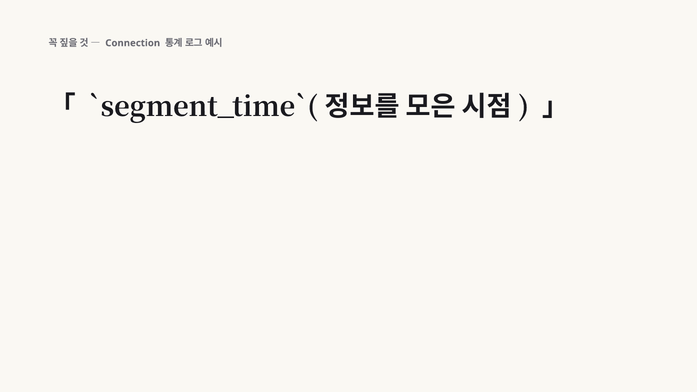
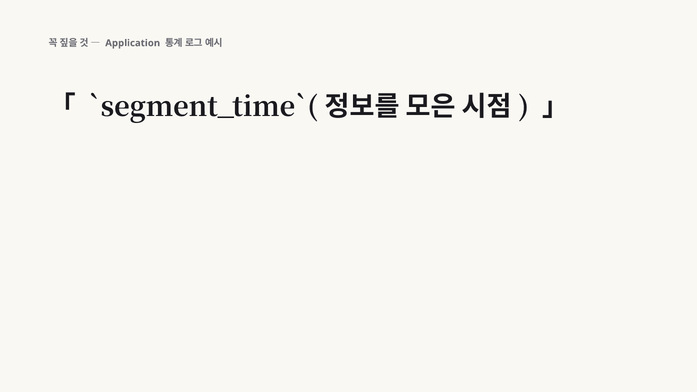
Connection: Connection -> Application
